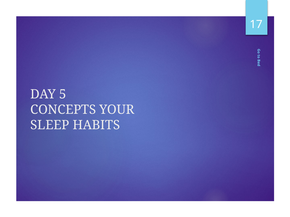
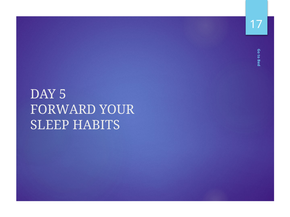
CONCEPTS: CONCEPTS -> FORWARD
